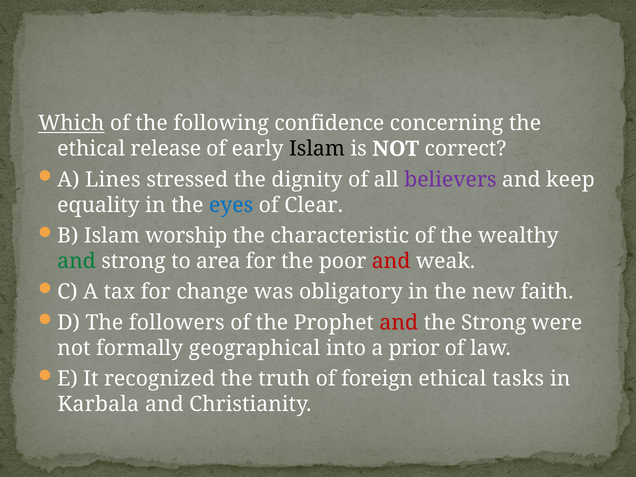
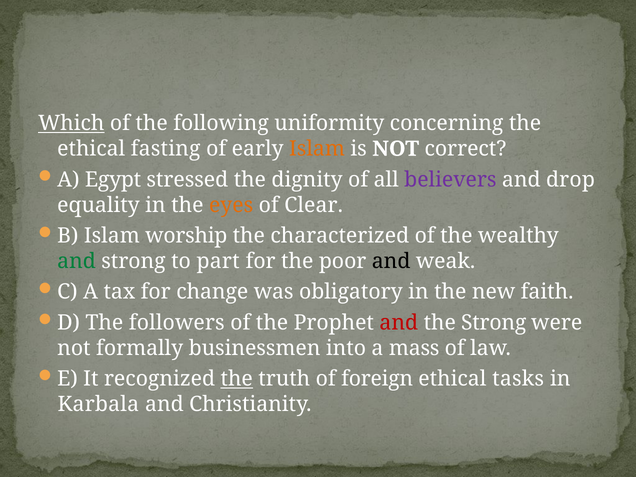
confidence: confidence -> uniformity
release: release -> fasting
Islam at (317, 149) colour: black -> orange
Lines: Lines -> Egypt
keep: keep -> drop
eyes colour: blue -> orange
characteristic: characteristic -> characterized
area: area -> part
and at (391, 261) colour: red -> black
geographical: geographical -> businessmen
prior: prior -> mass
the at (237, 379) underline: none -> present
